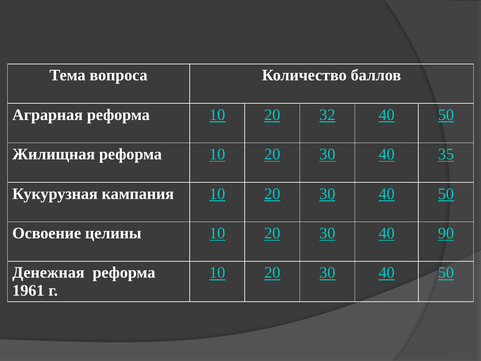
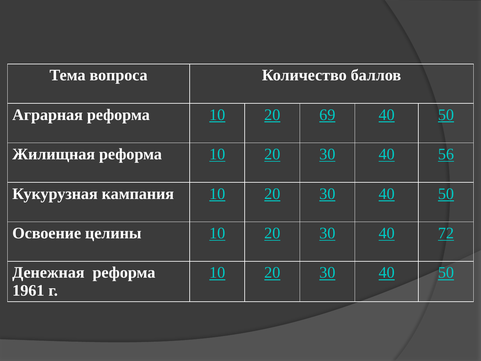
32: 32 -> 69
35: 35 -> 56
90: 90 -> 72
